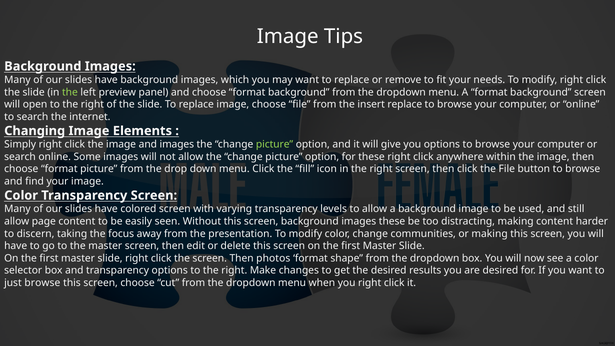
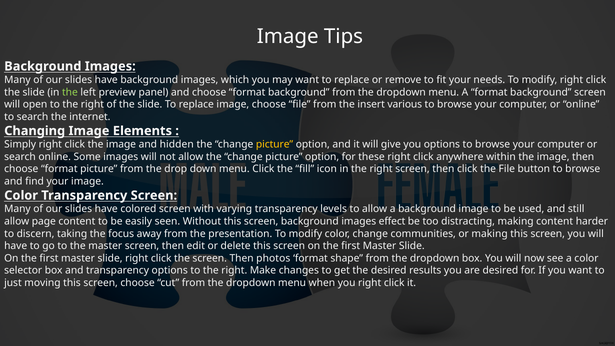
insert replace: replace -> various
and images: images -> hidden
picture at (275, 144) colour: light green -> yellow
images these: these -> effect
just browse: browse -> moving
